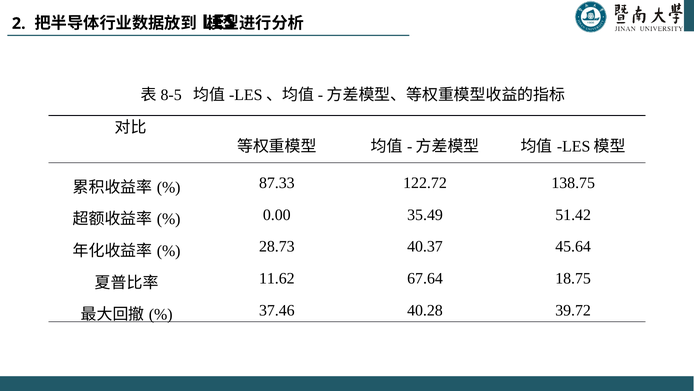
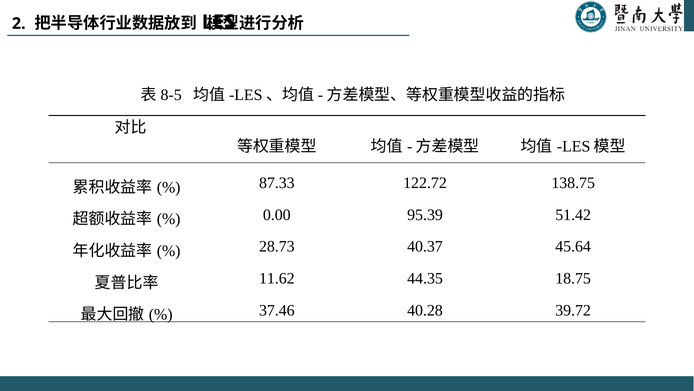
35.49: 35.49 -> 95.39
67.64: 67.64 -> 44.35
